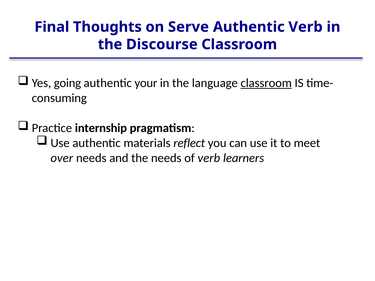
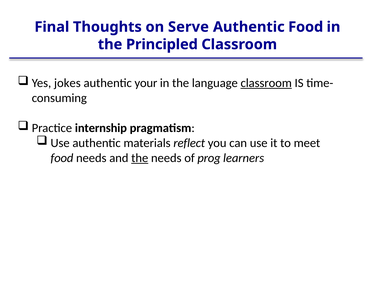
Authentic Verb: Verb -> Food
Discourse: Discourse -> Principled
going: going -> jokes
over at (62, 158): over -> food
the at (140, 158) underline: none -> present
of verb: verb -> prog
